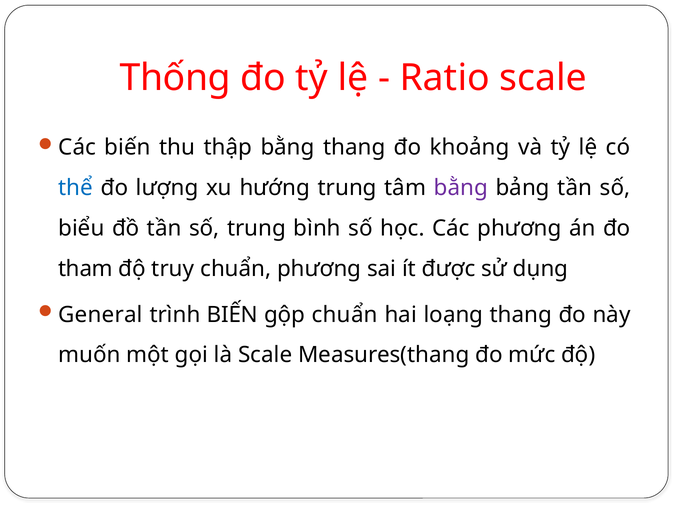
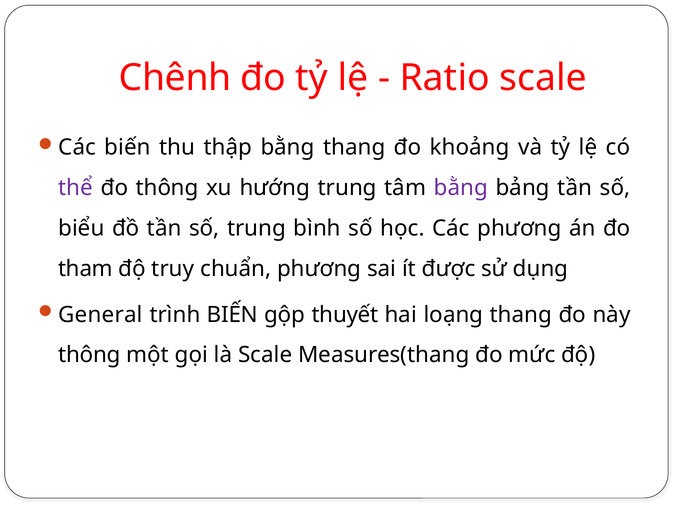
Thống: Thống -> Chênh
thể colour: blue -> purple
đo lượng: lượng -> thông
gộp chuẩn: chuẩn -> thuyết
muốn at (89, 355): muốn -> thông
